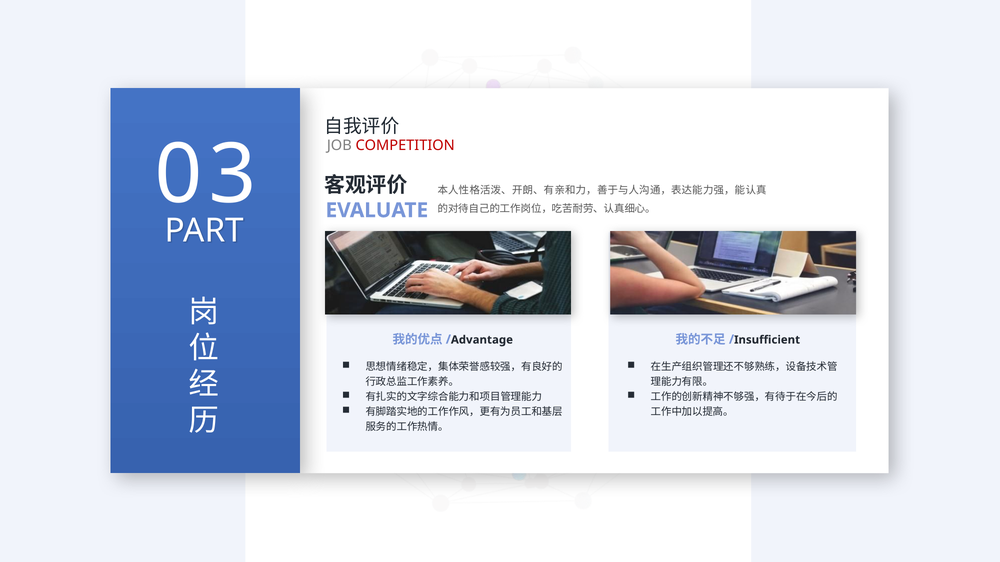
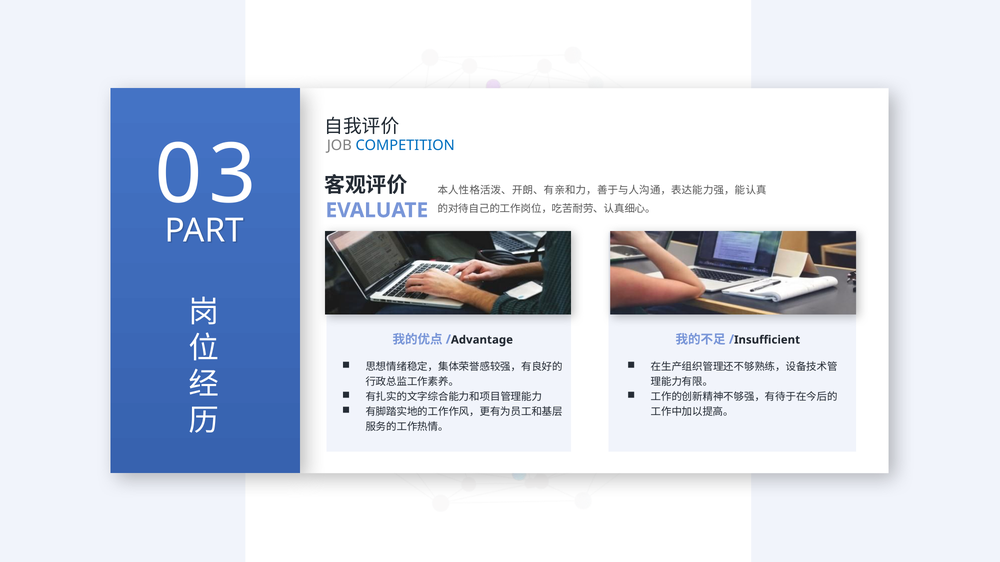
COMPETITION colour: red -> blue
